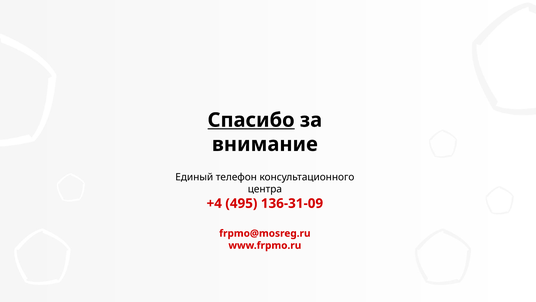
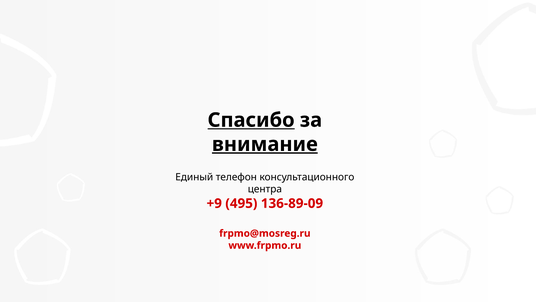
внимание underline: none -> present
+4: +4 -> +9
136-31-09: 136-31-09 -> 136-89-09
